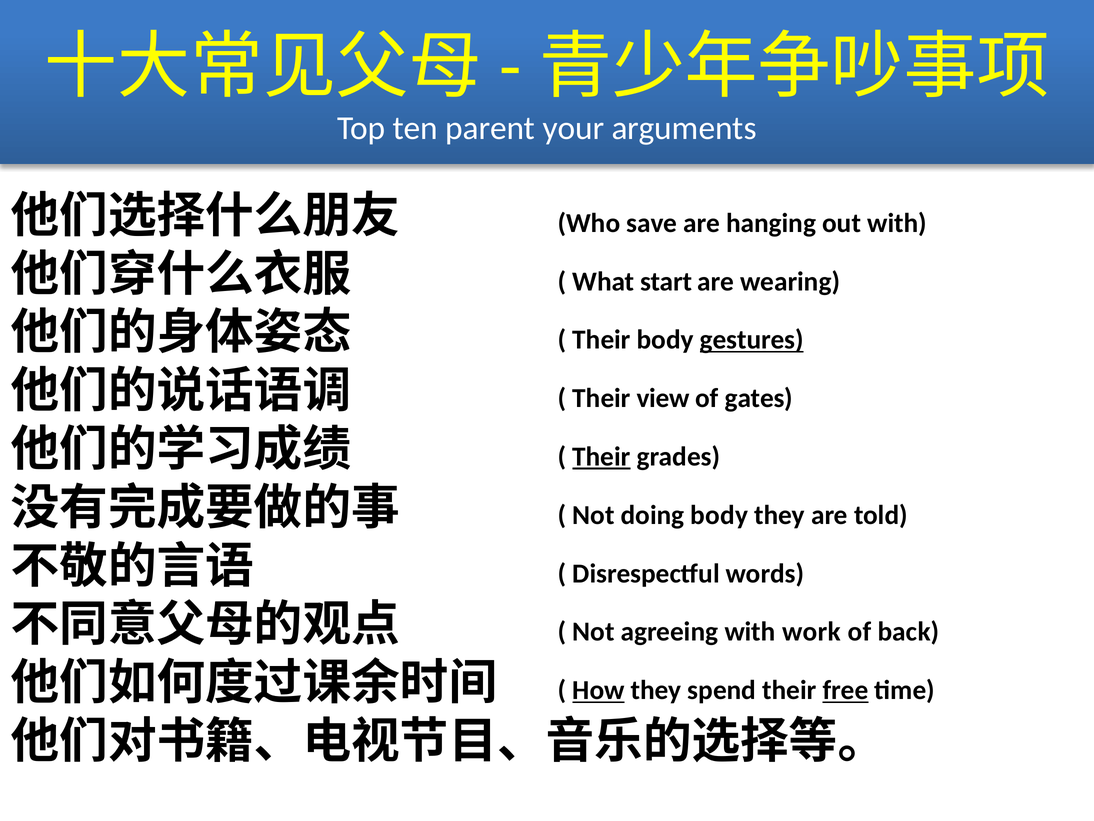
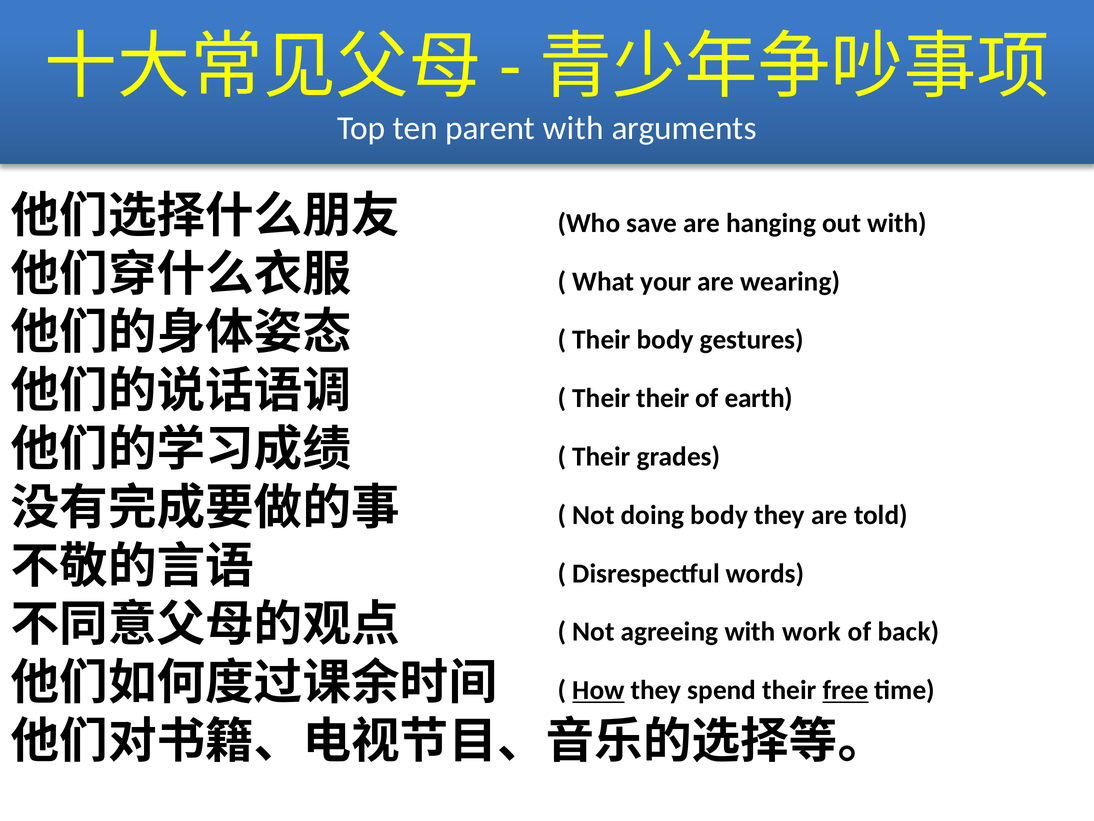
parent your: your -> with
start: start -> your
gestures underline: present -> none
Their view: view -> their
gates: gates -> earth
Their at (601, 456) underline: present -> none
